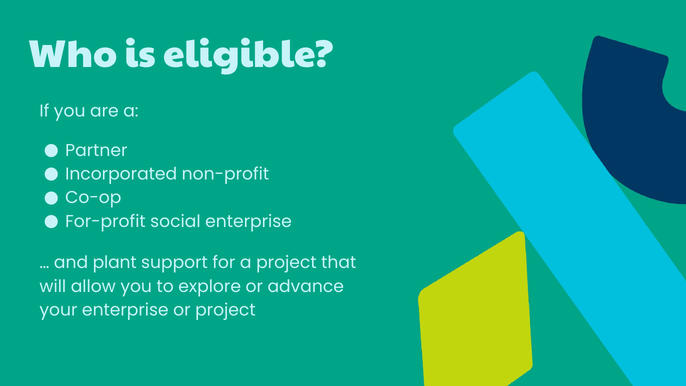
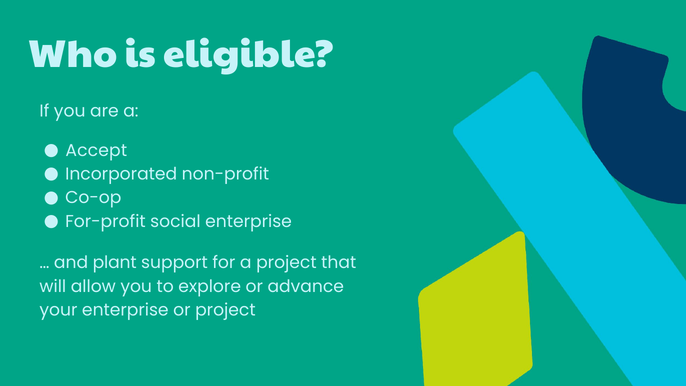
Partner: Partner -> Accept
